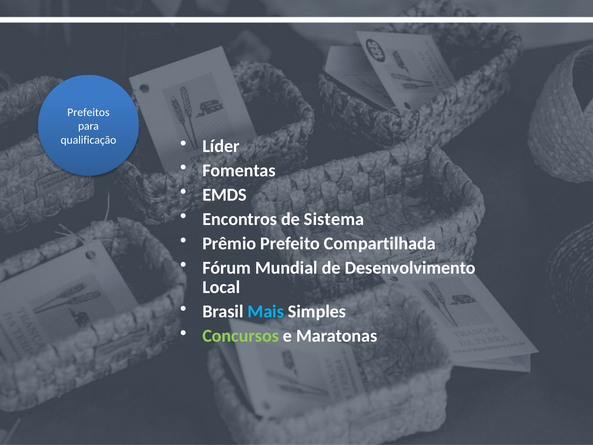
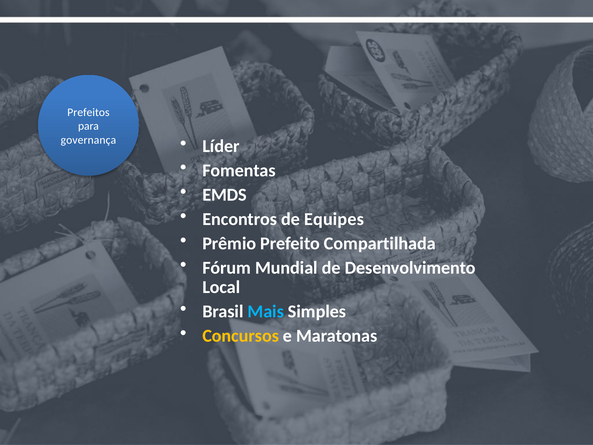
qualificação: qualificação -> governança
Sistema: Sistema -> Equipes
Concursos colour: light green -> yellow
